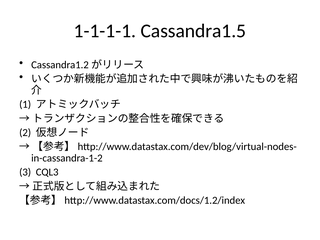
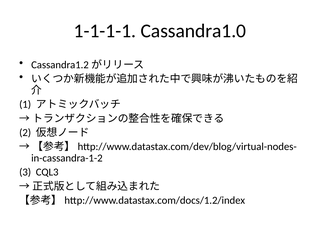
Cassandra1.5: Cassandra1.5 -> Cassandra1.0
